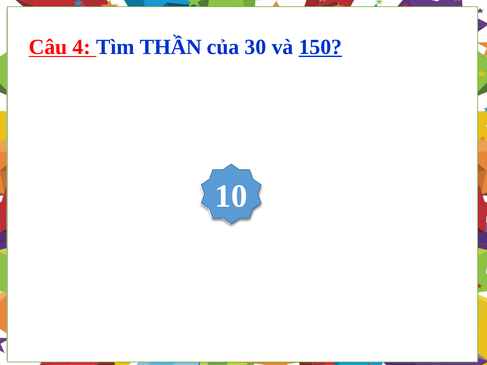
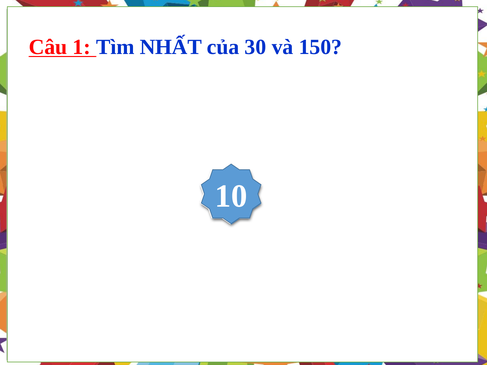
4: 4 -> 1
THẦN: THẦN -> NHẤT
150 underline: present -> none
